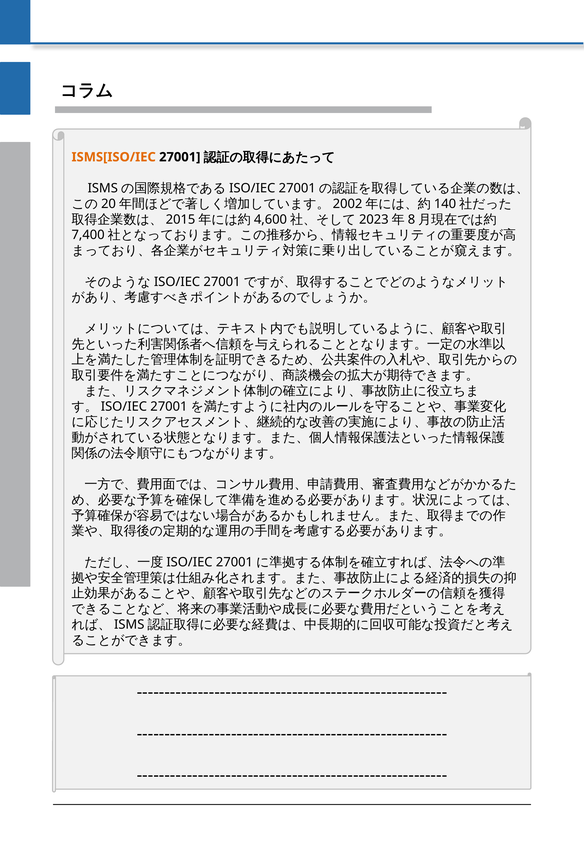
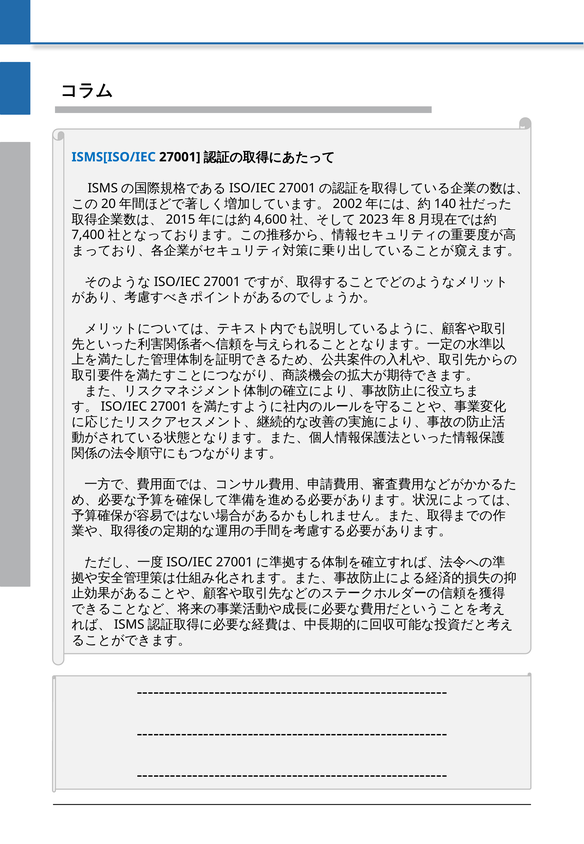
ISMS[ISO/IEC colour: orange -> blue
